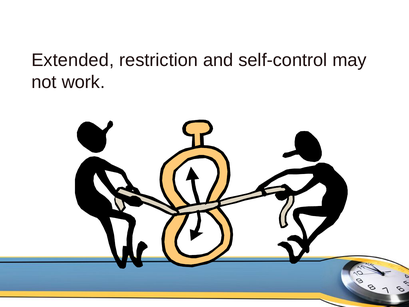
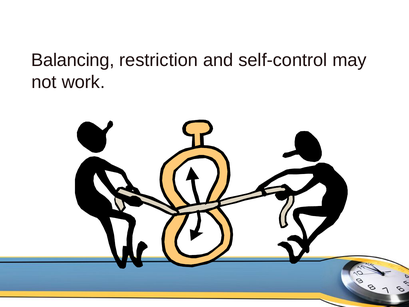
Extended: Extended -> Balancing
